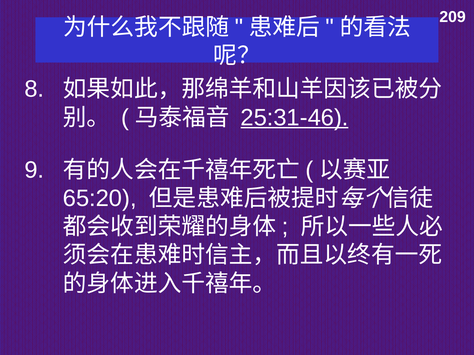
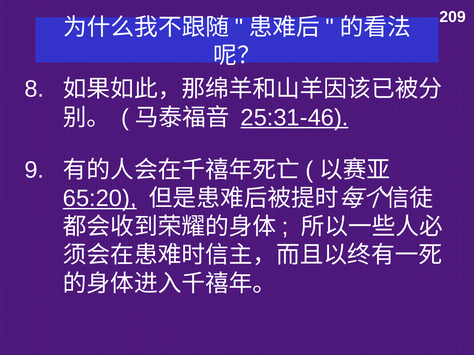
65:20 underline: none -> present
